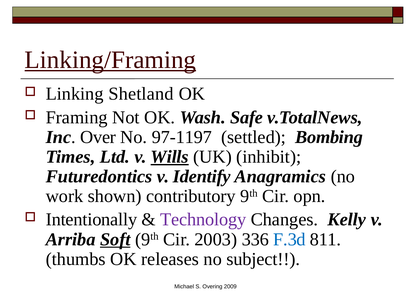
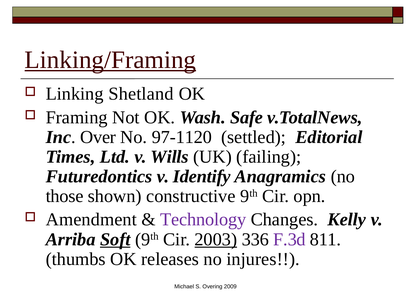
97-1197: 97-1197 -> 97-1120
Bombing: Bombing -> Editorial
Wills underline: present -> none
inhibit: inhibit -> failing
work: work -> those
contributory: contributory -> constructive
Intentionally: Intentionally -> Amendment
2003 underline: none -> present
F.3d colour: blue -> purple
subject: subject -> injures
